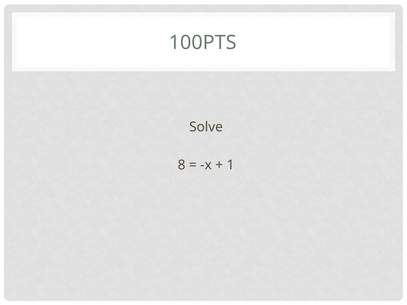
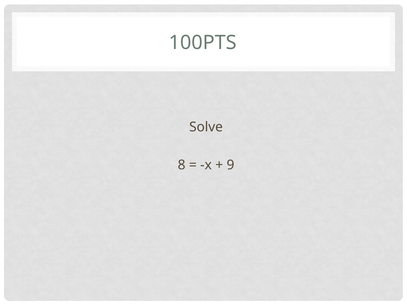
1: 1 -> 9
